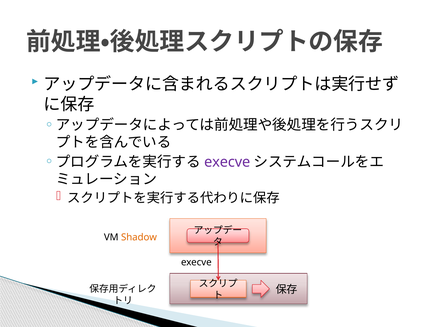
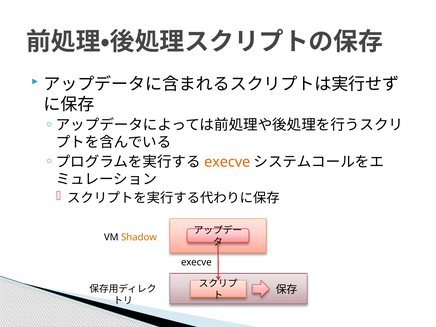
execve at (227, 162) colour: purple -> orange
